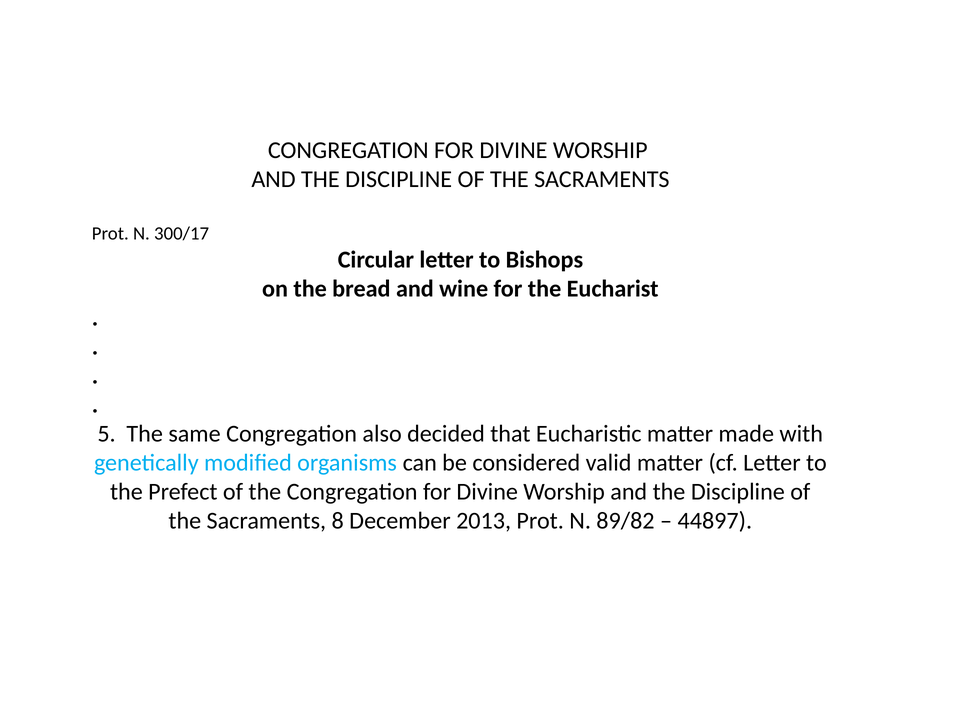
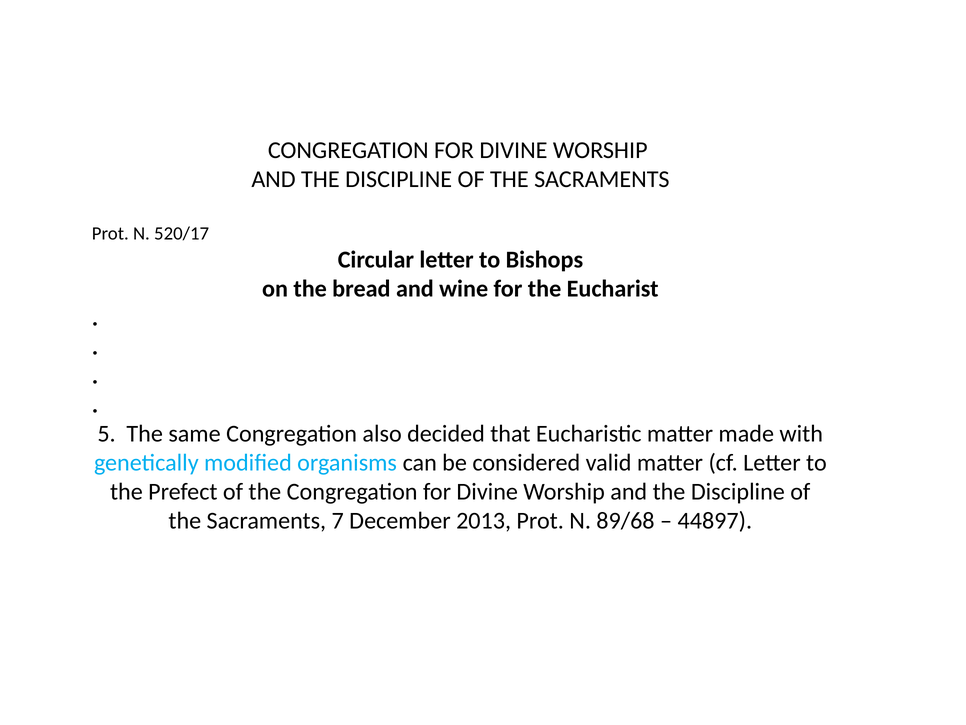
300/17: 300/17 -> 520/17
8: 8 -> 7
89/82: 89/82 -> 89/68
